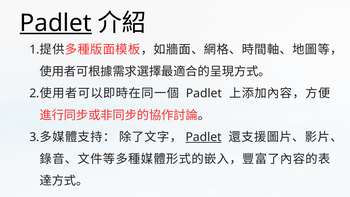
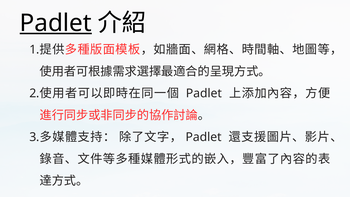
Padlet at (204, 137) underline: present -> none
